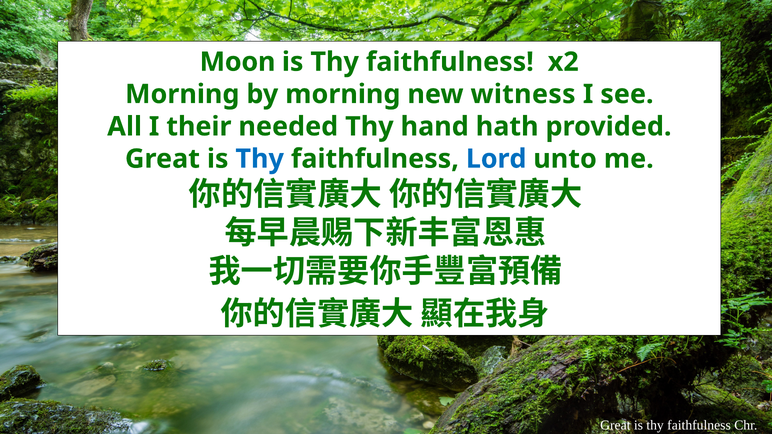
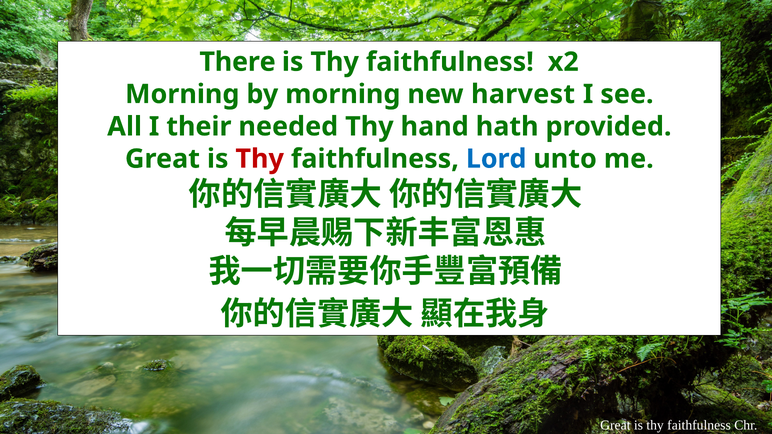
Moon: Moon -> There
witness: witness -> harvest
Thy at (260, 159) colour: blue -> red
